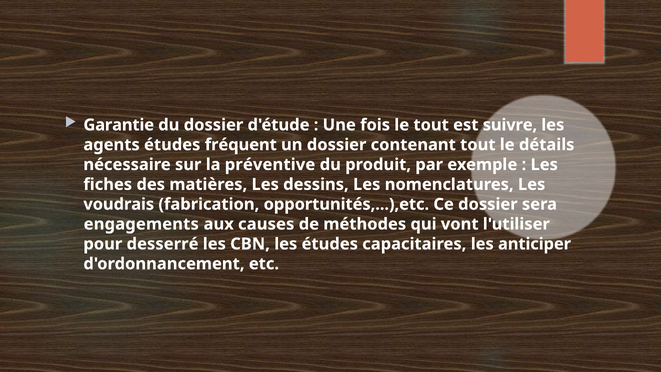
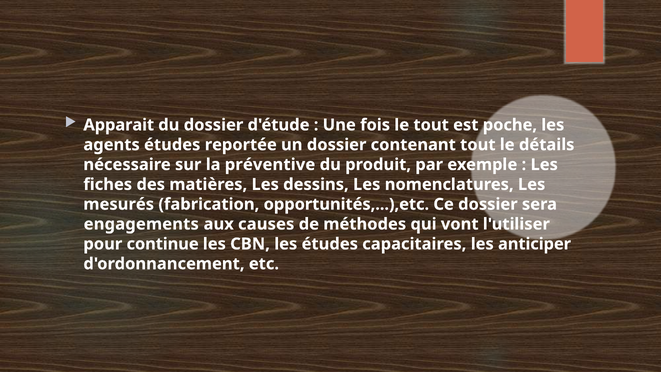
Garantie: Garantie -> Apparait
suivre: suivre -> poche
fréquent: fréquent -> reportée
voudrais: voudrais -> mesurés
desserré: desserré -> continue
